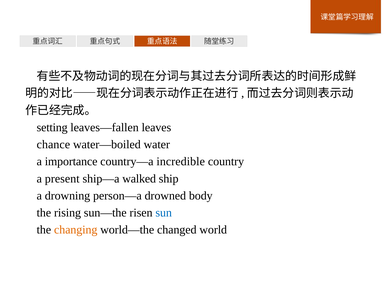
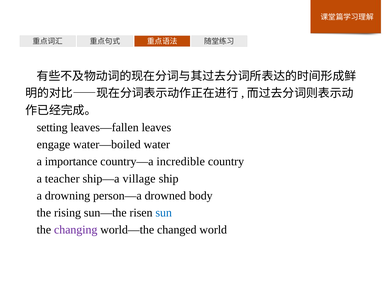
chance: chance -> engage
present: present -> teacher
walked: walked -> village
changing colour: orange -> purple
